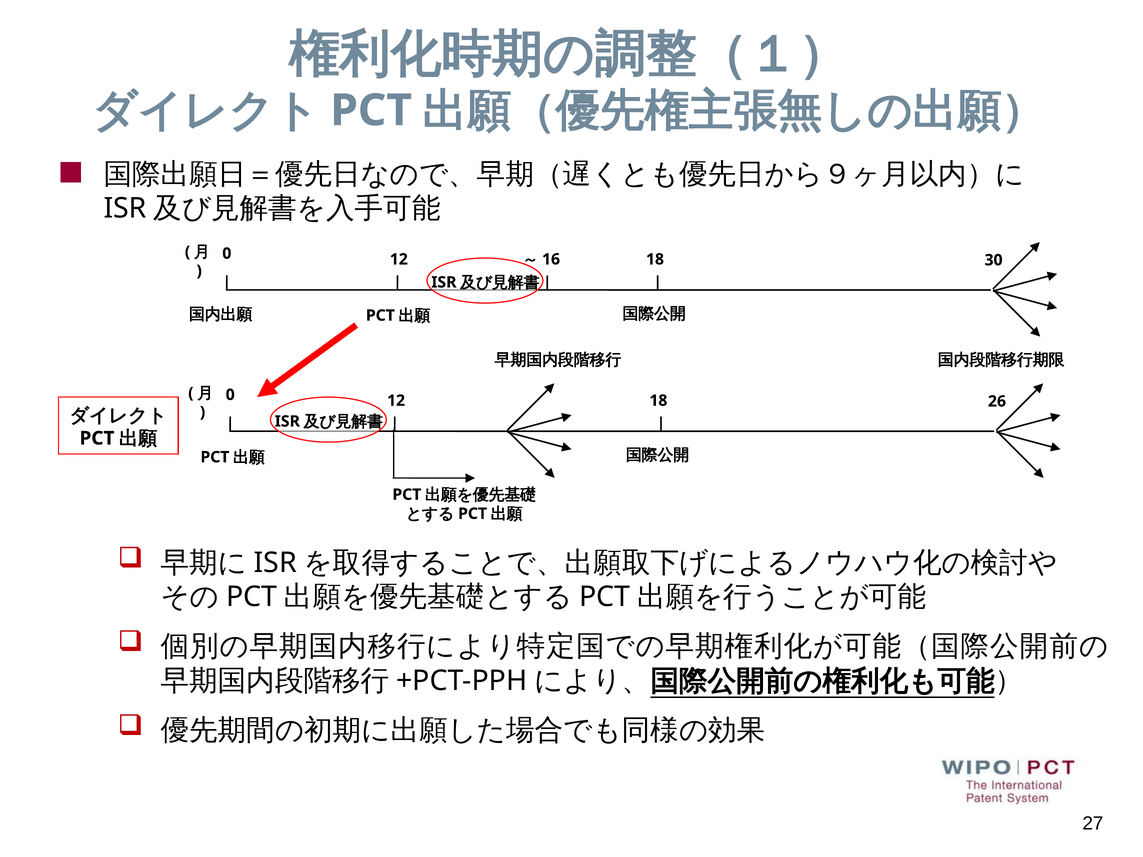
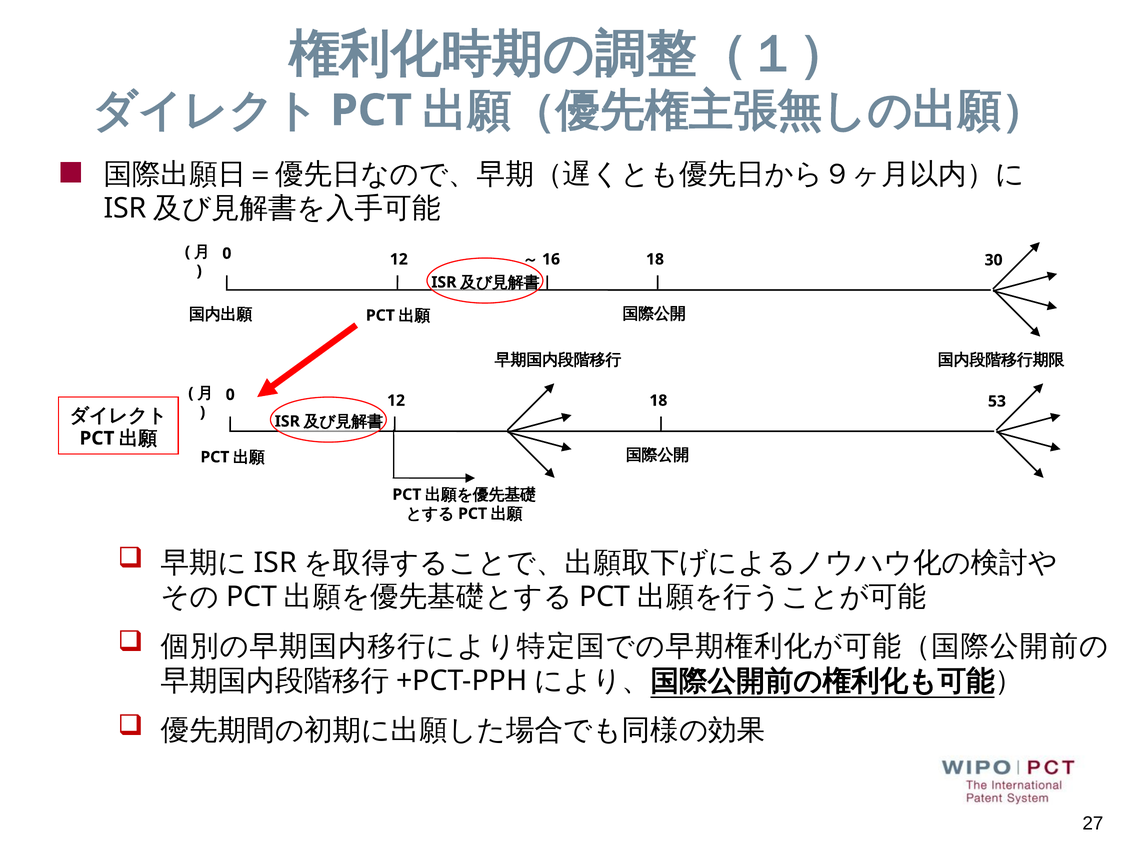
26: 26 -> 53
